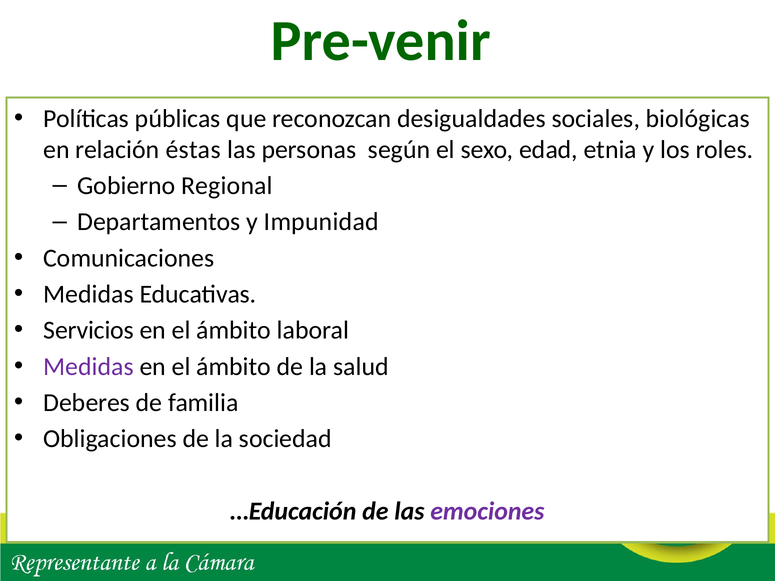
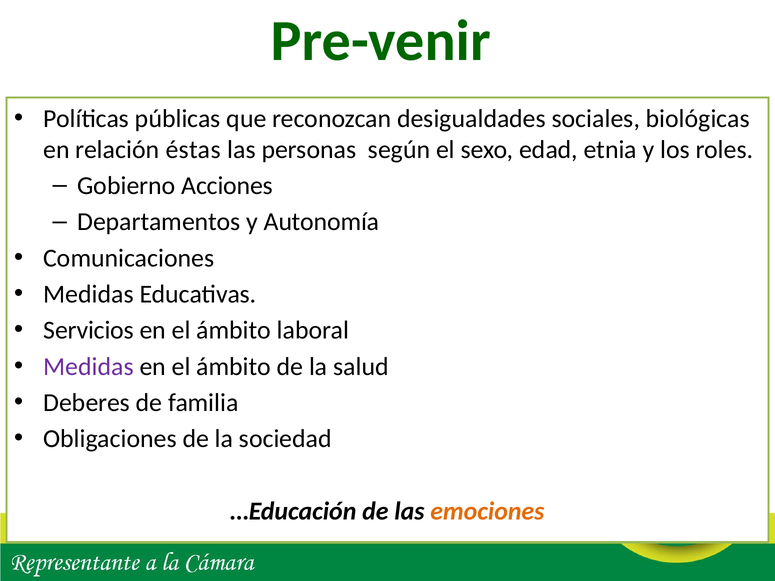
Regional: Regional -> Acciones
Impunidad: Impunidad -> Autonomía
emociones colour: purple -> orange
